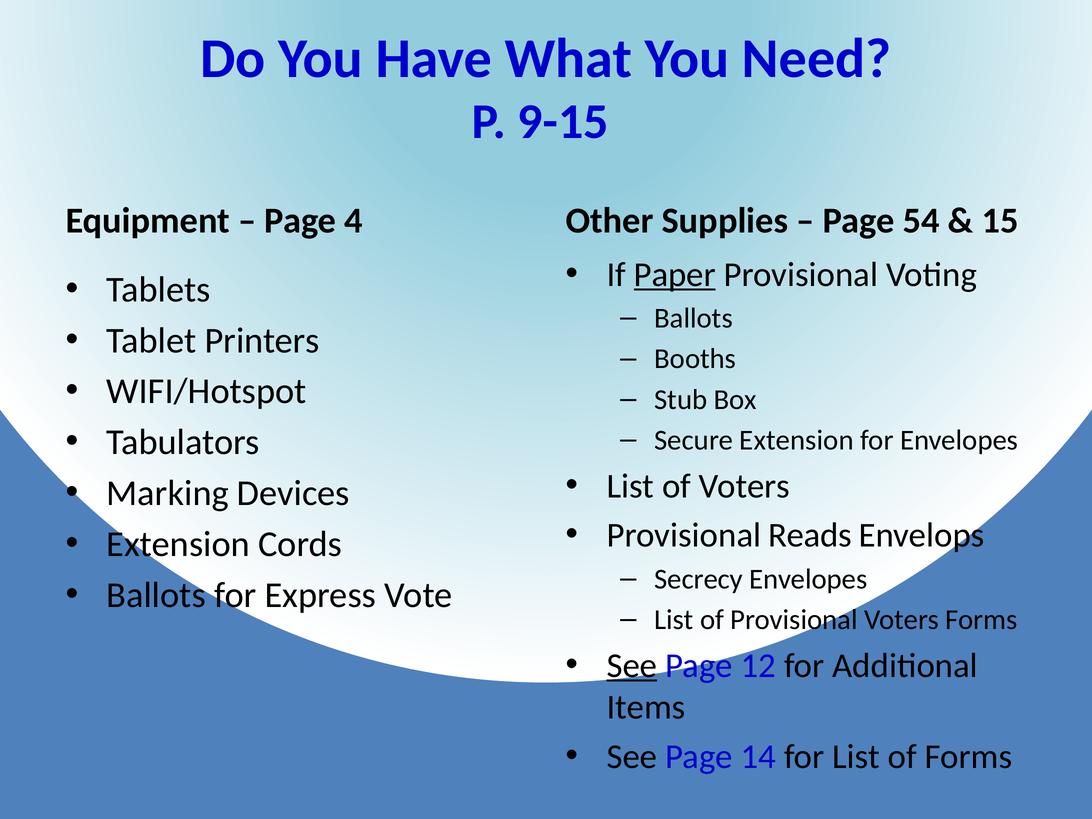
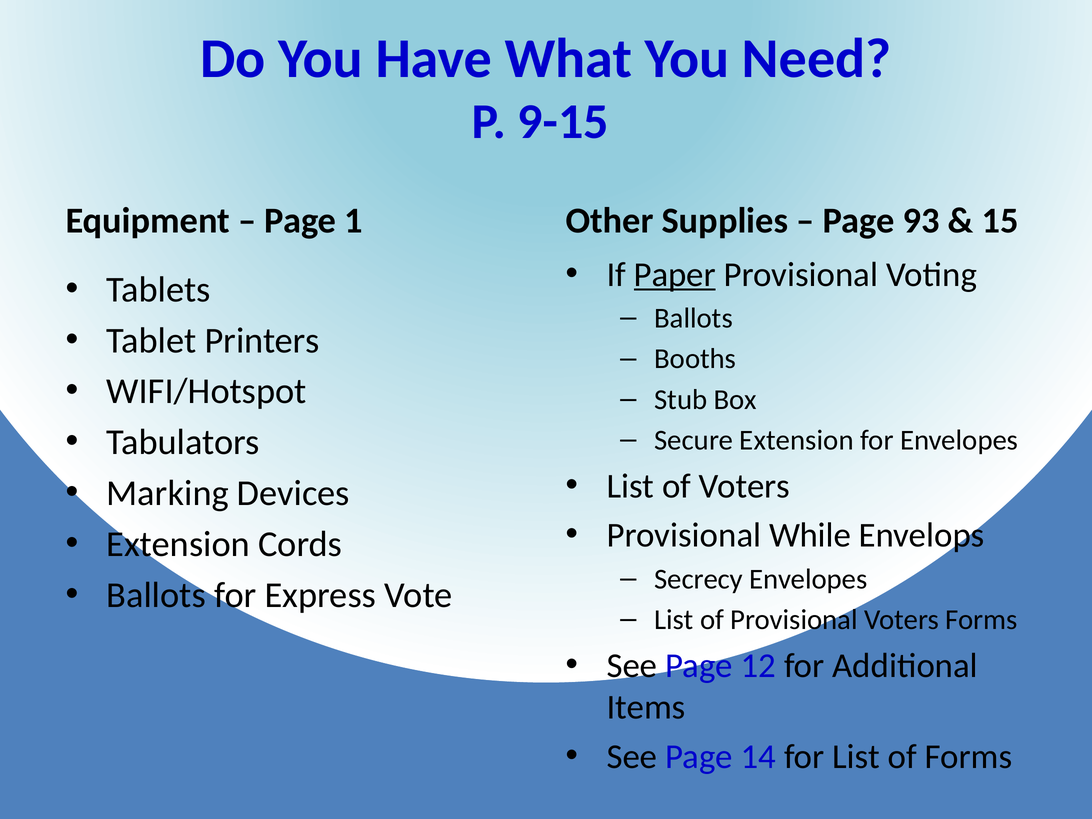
4: 4 -> 1
54: 54 -> 93
Reads: Reads -> While
See at (632, 666) underline: present -> none
